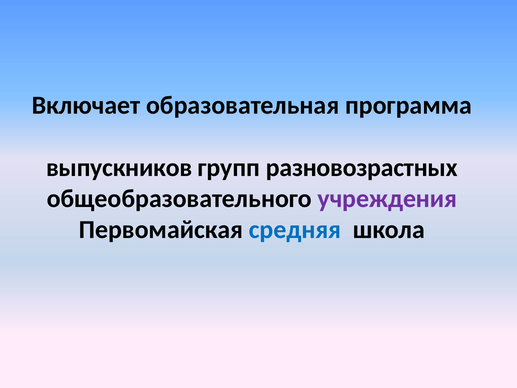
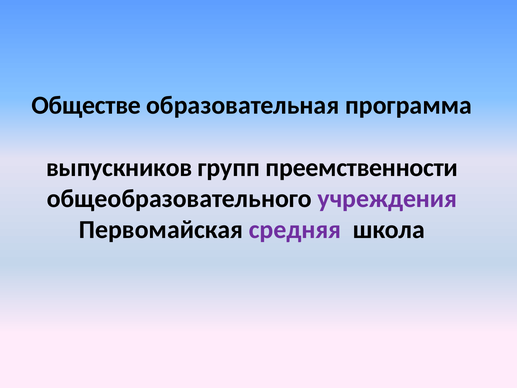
Включает: Включает -> Обществе
разновозрастных: разновозрастных -> преемственности
средняя colour: blue -> purple
